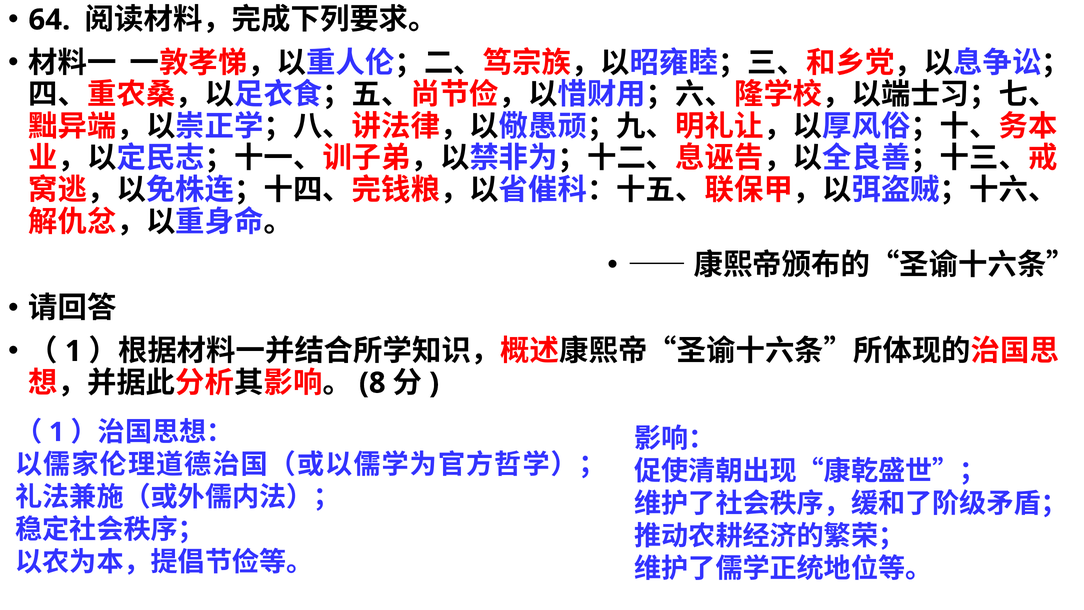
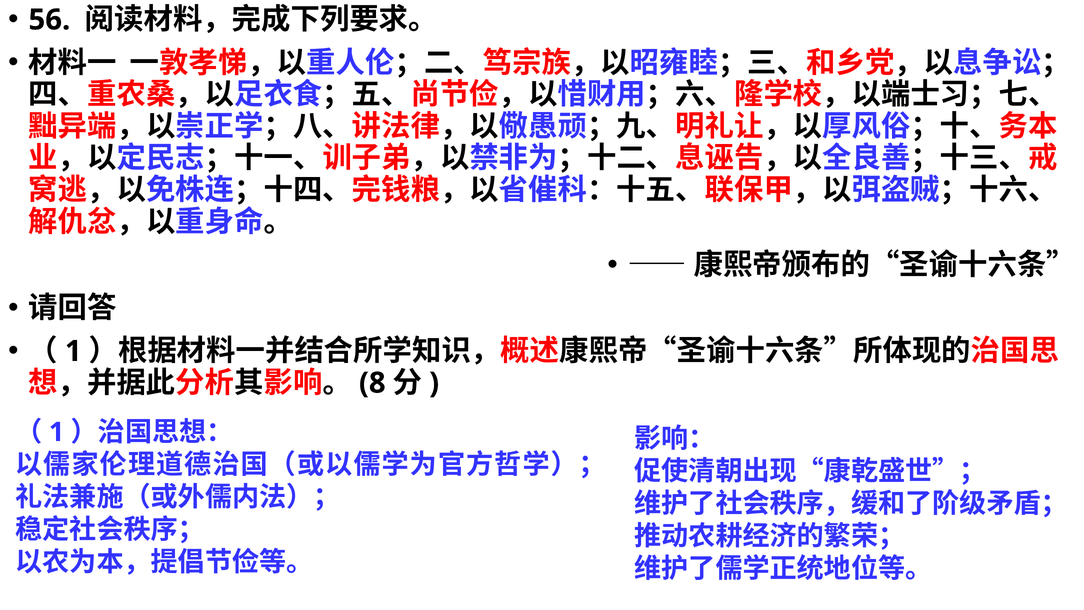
64: 64 -> 56
